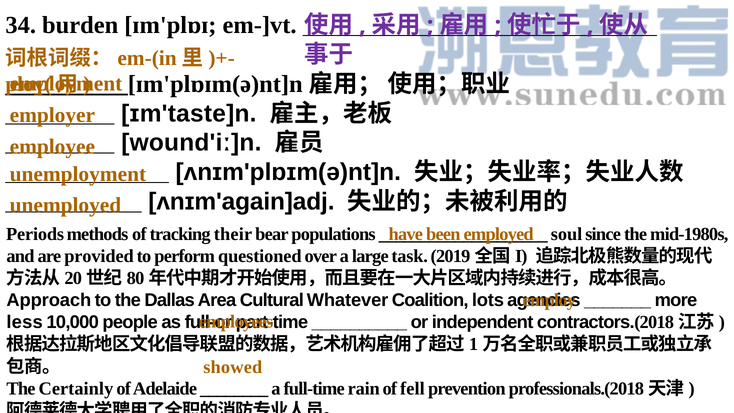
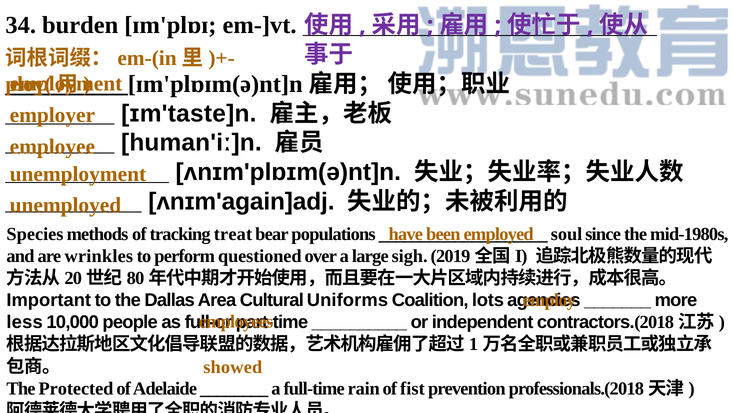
wound'iː]n: wound'iː]n -> human'iː]n
Periods: Periods -> Species
their: their -> treat
provided: provided -> wrinkles
task: task -> sigh
Approach: Approach -> Important
Whatever: Whatever -> Uniforms
Certainly: Certainly -> Protected
fell: fell -> fist
